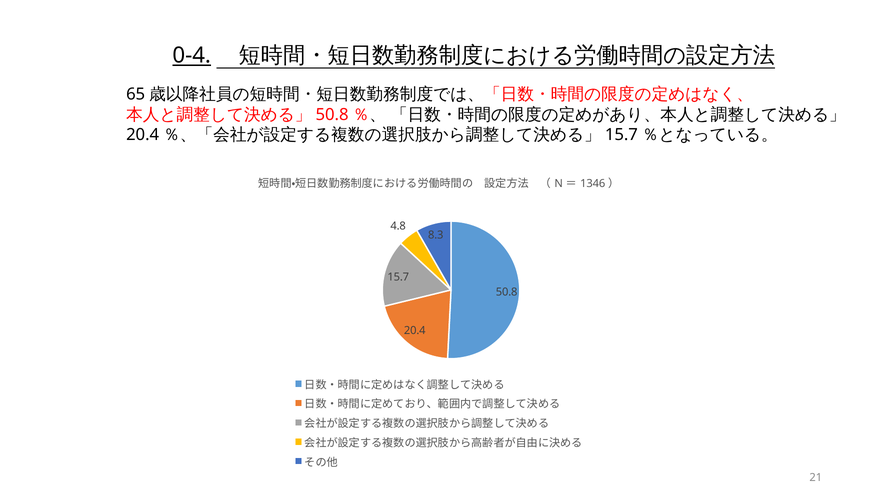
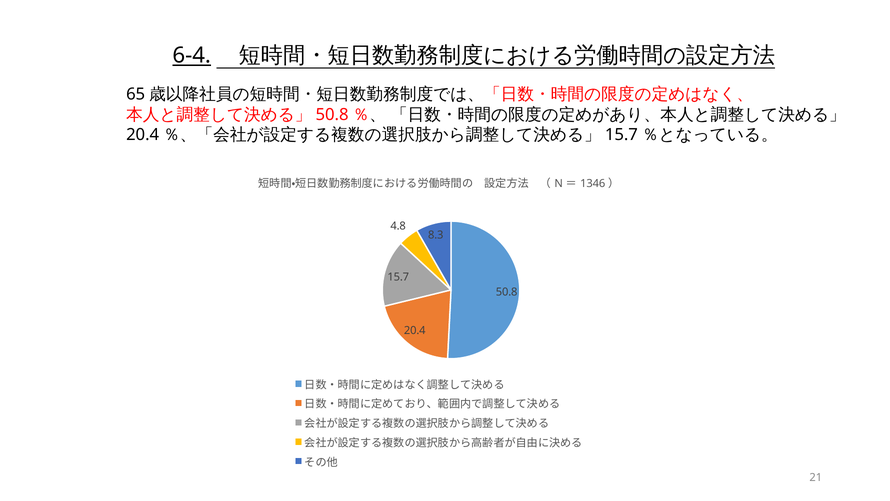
0-4: 0-4 -> 6-4
